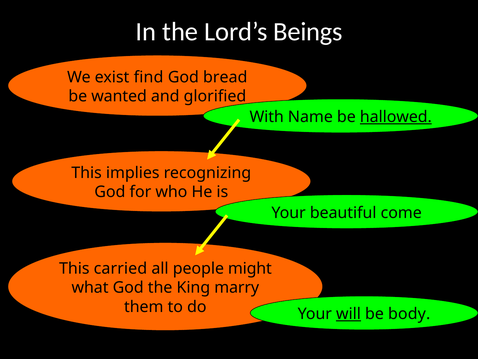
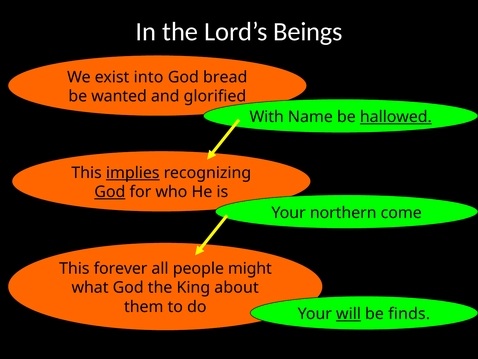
find: find -> into
implies underline: none -> present
God at (110, 192) underline: none -> present
beautiful: beautiful -> northern
carried: carried -> forever
marry: marry -> about
body: body -> finds
